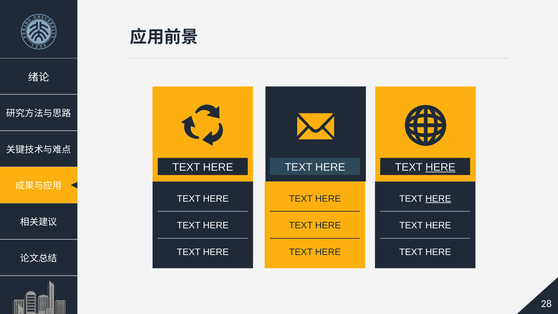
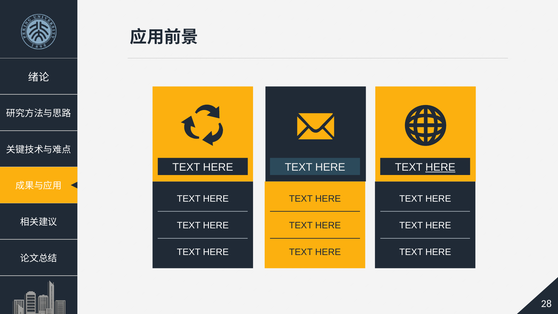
HERE at (438, 199) underline: present -> none
